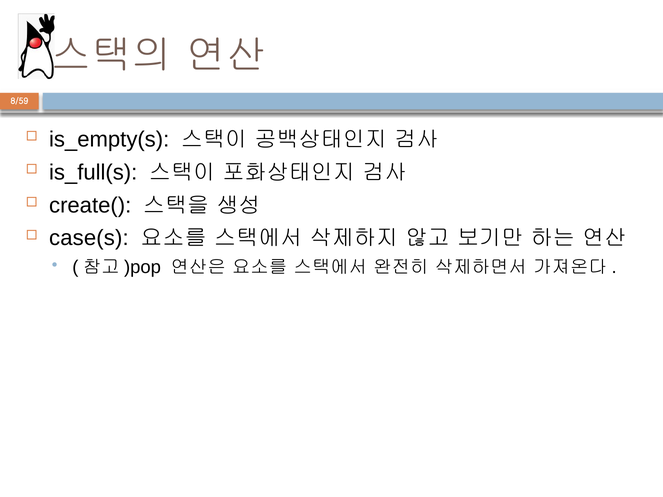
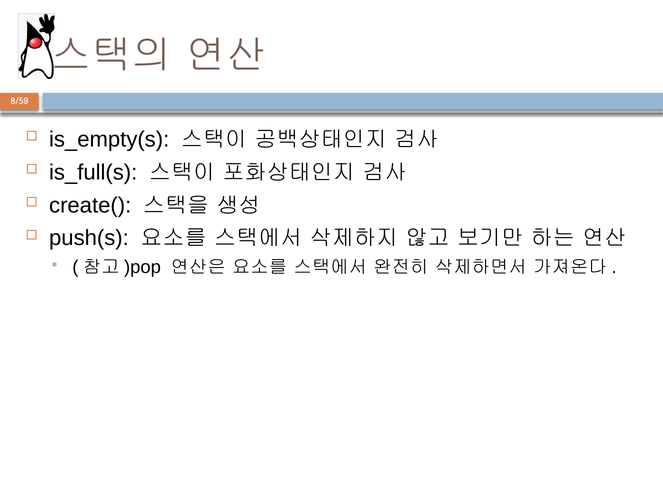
case(s: case(s -> push(s
